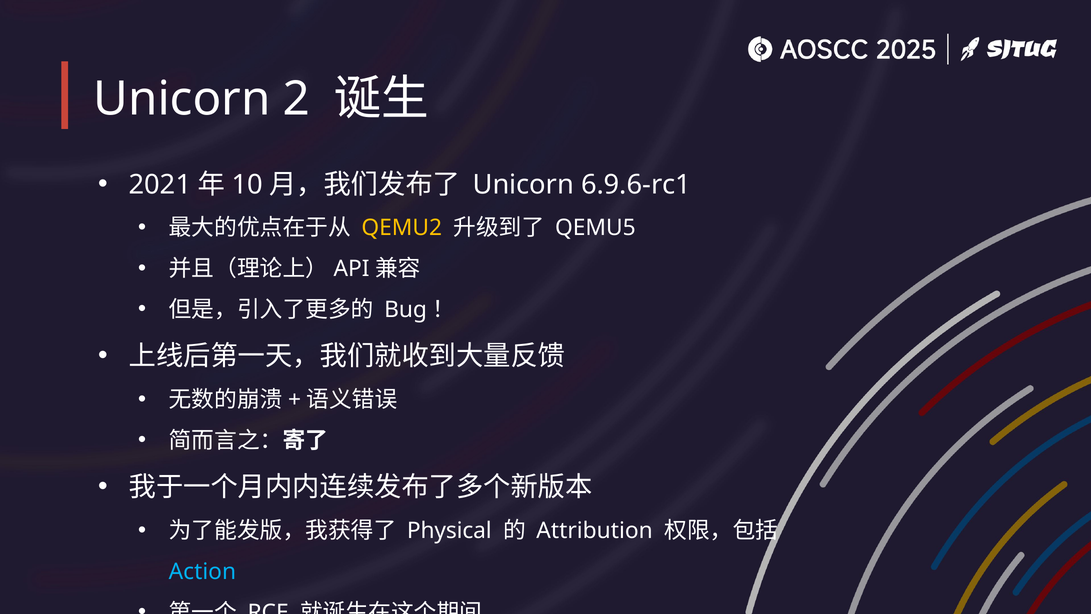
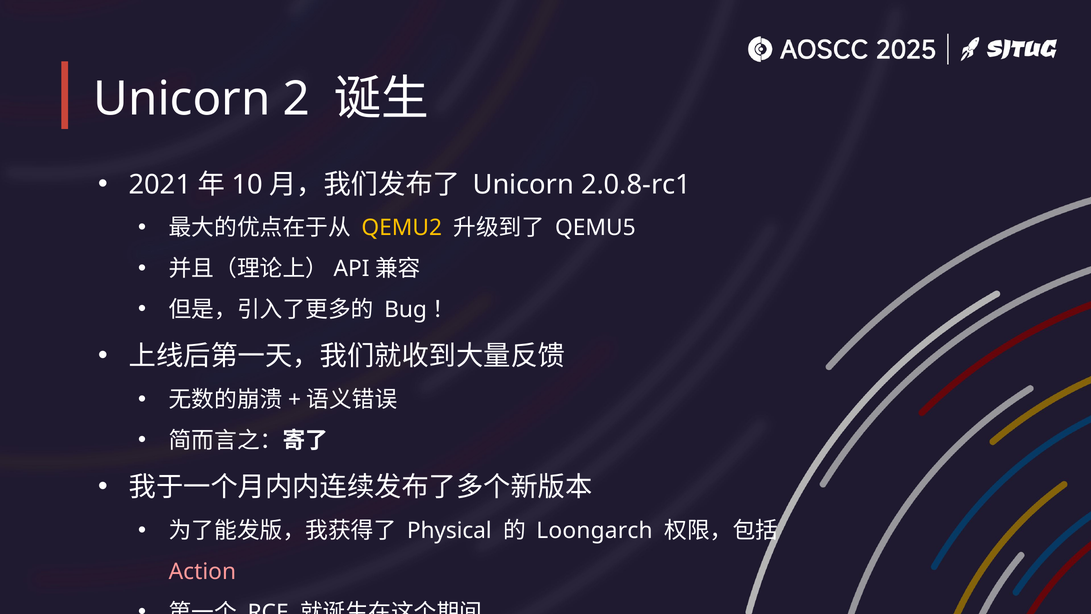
6.9.6-rc1: 6.9.6-rc1 -> 2.0.8-rc1
Attribution: Attribution -> Loongarch
Action colour: light blue -> pink
